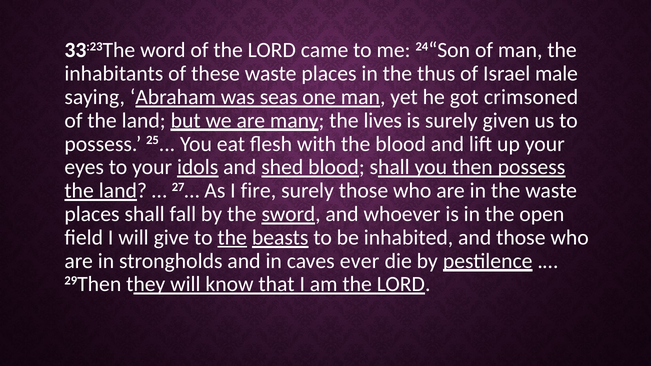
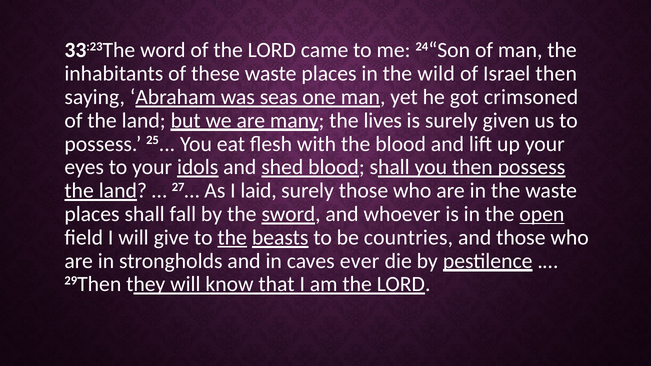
thus: thus -> wild
Israel male: male -> then
fire: fire -> laid
open underline: none -> present
inhabited: inhabited -> countries
